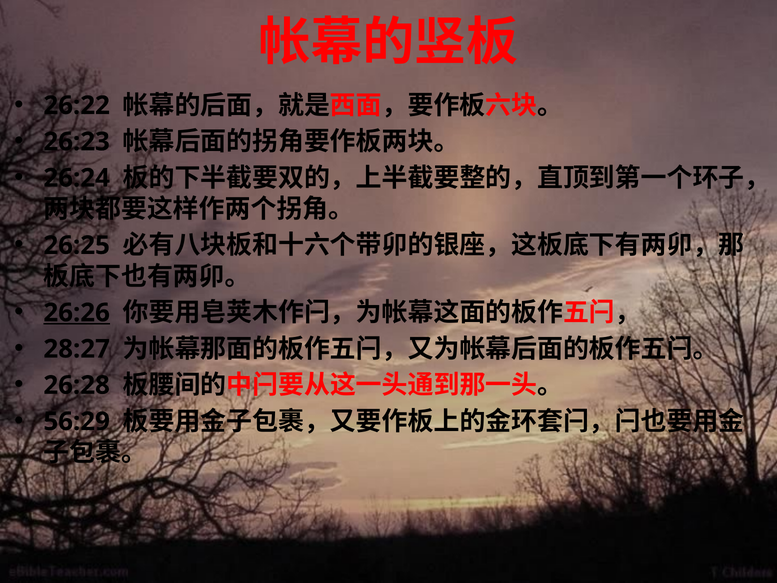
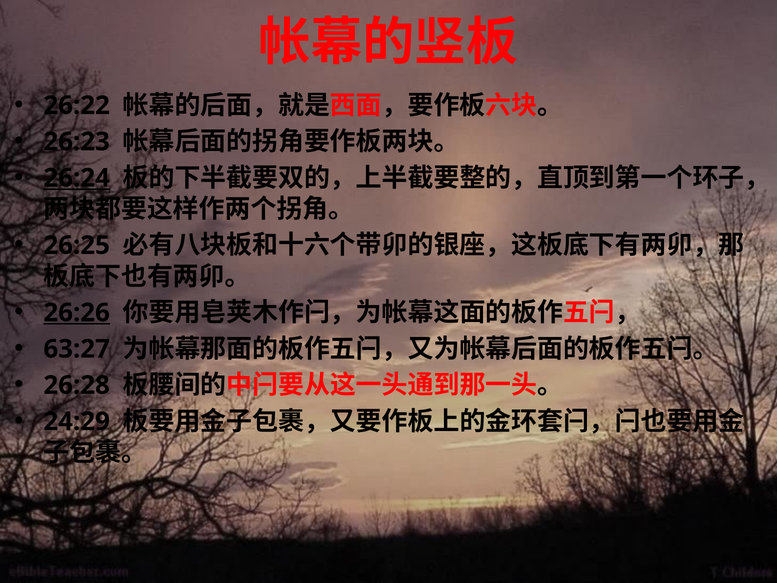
26:24 underline: none -> present
28:27: 28:27 -> 63:27
56:29: 56:29 -> 24:29
